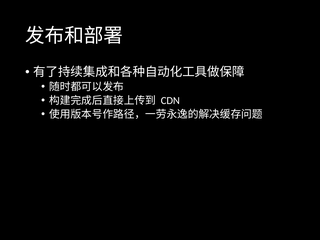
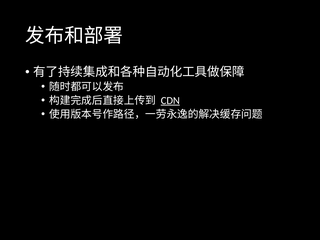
CDN underline: none -> present
